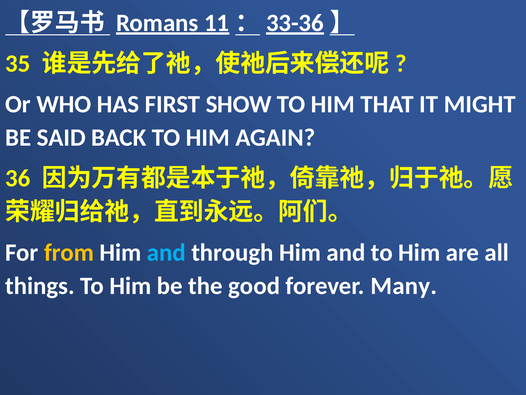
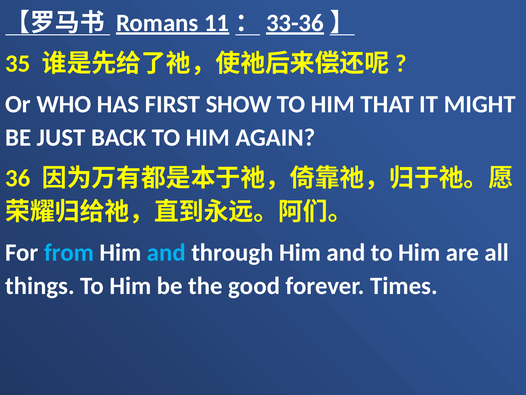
SAID: SAID -> JUST
from colour: yellow -> light blue
Many: Many -> Times
